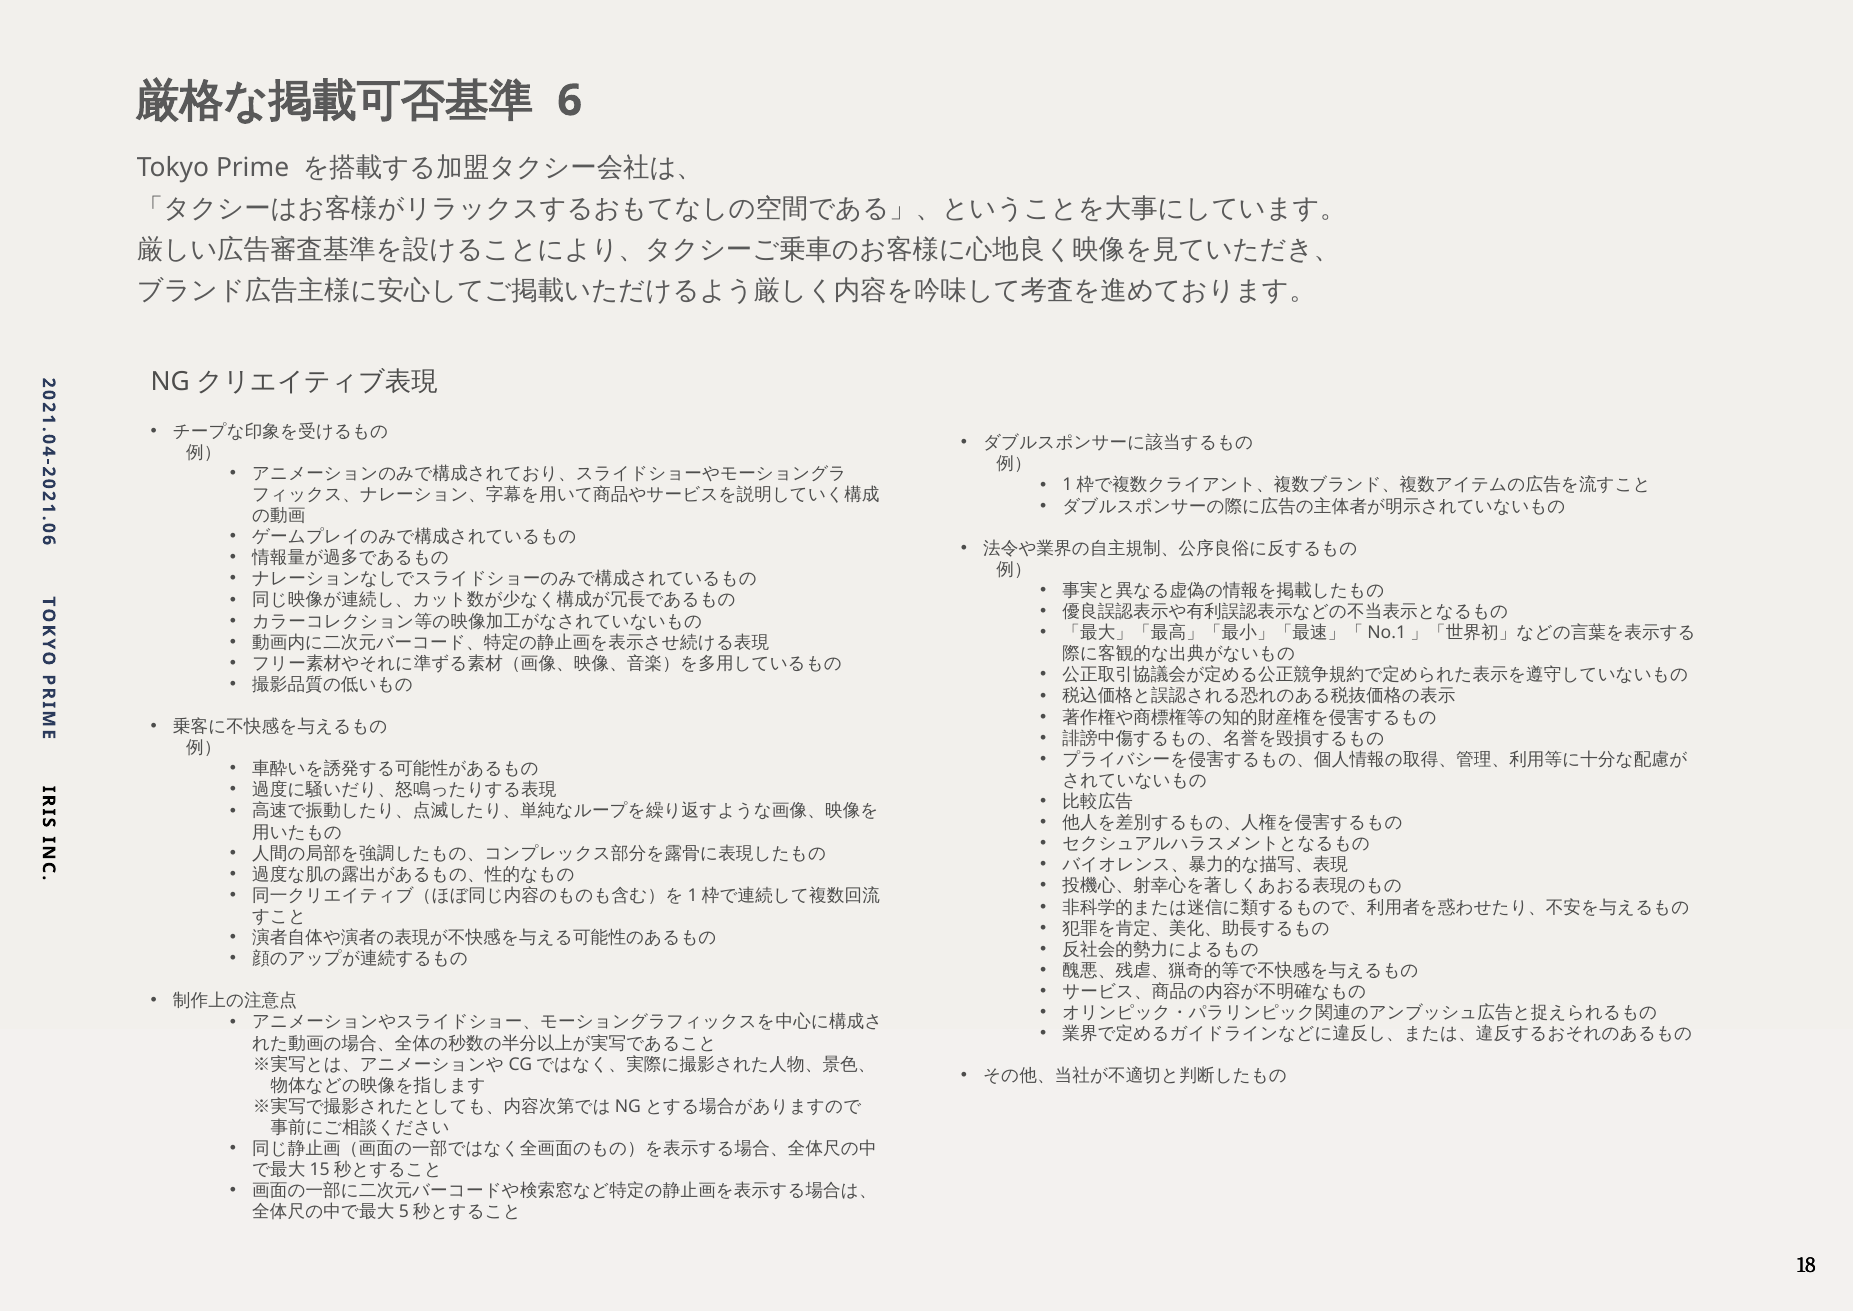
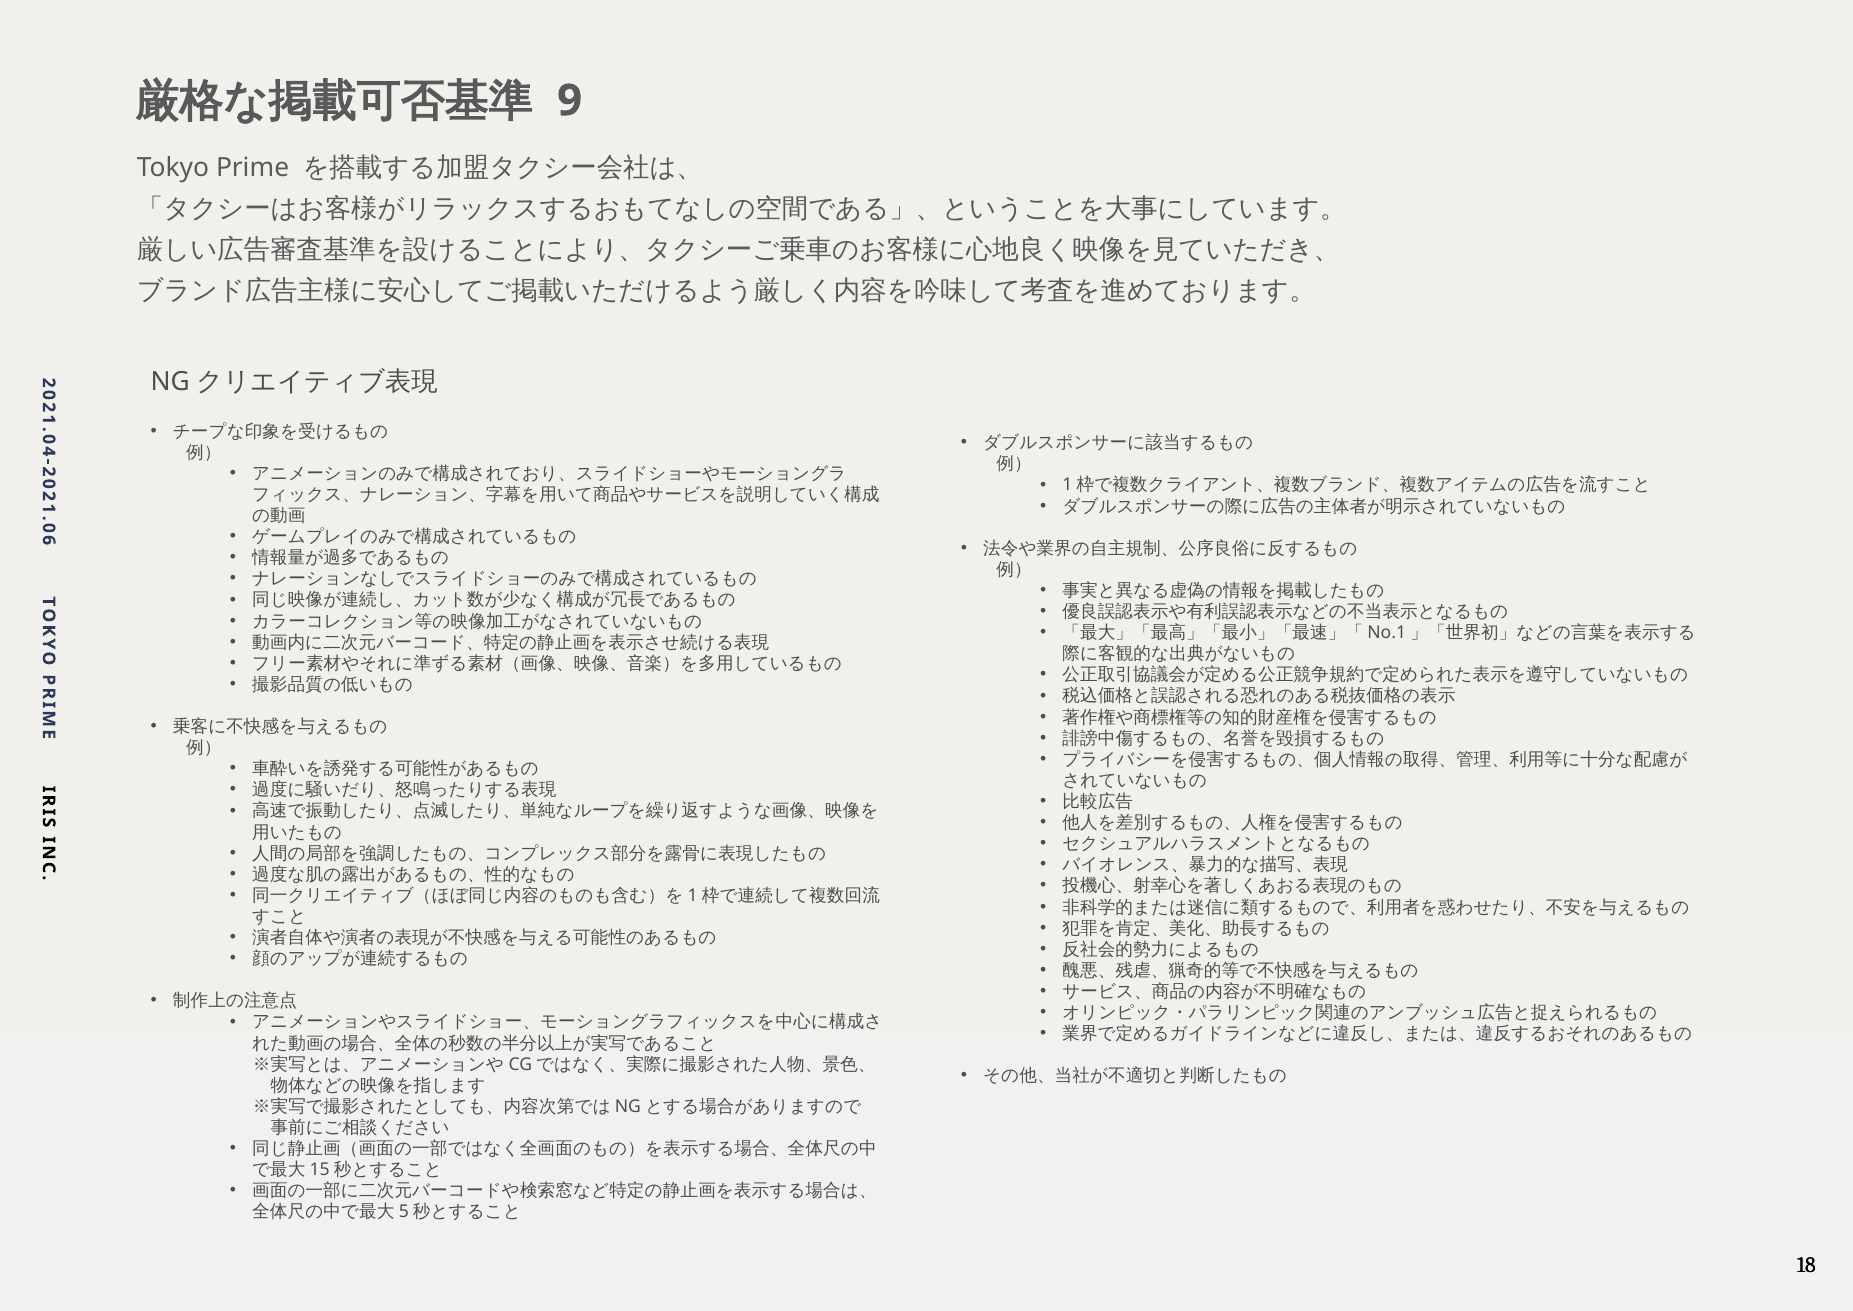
6 at (570, 101): 6 -> 9
